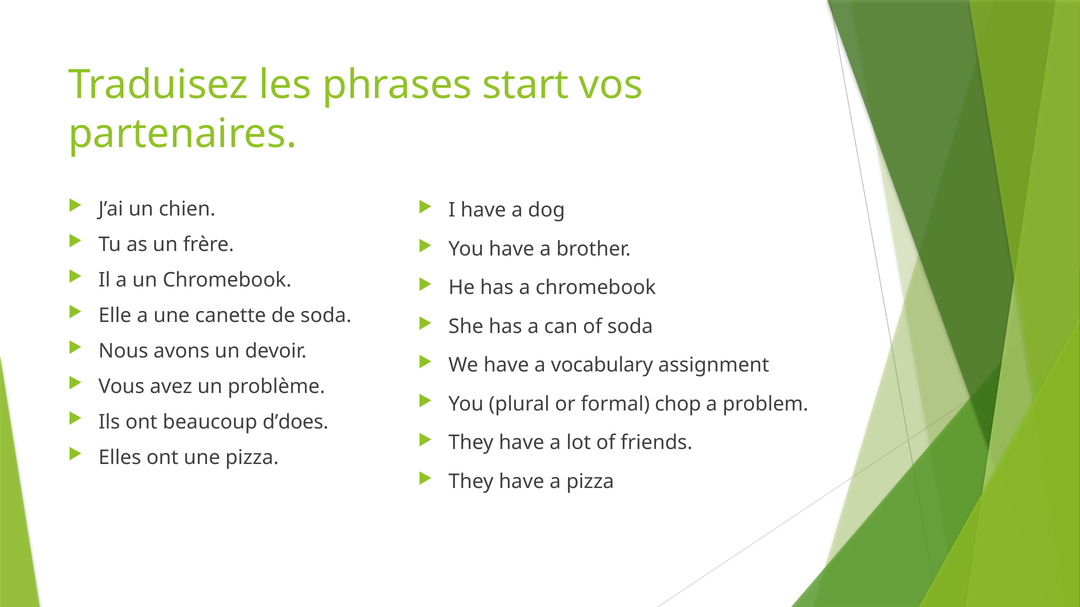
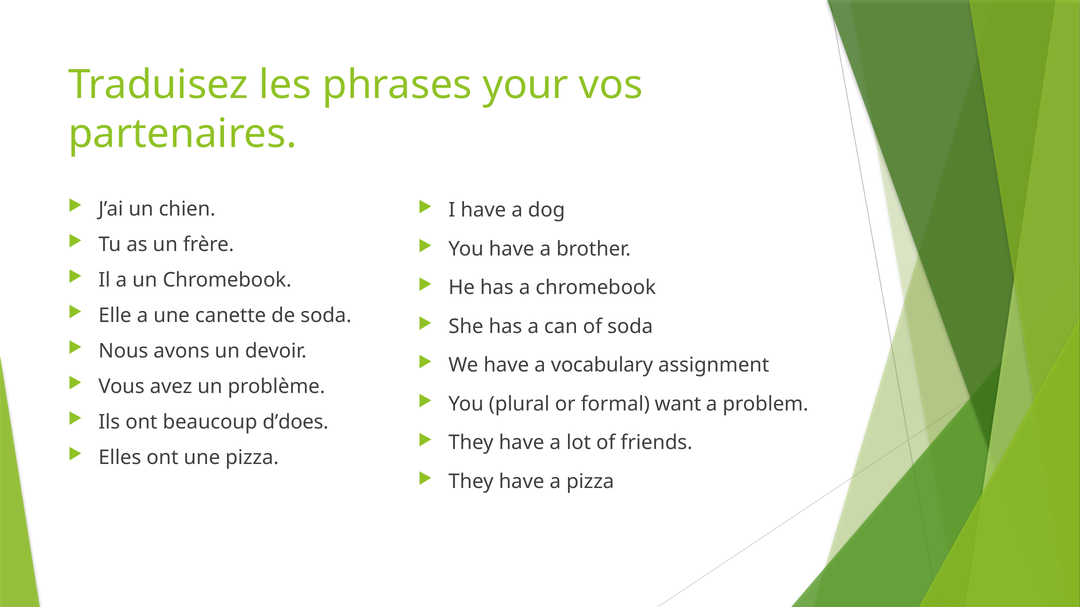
start: start -> your
chop: chop -> want
